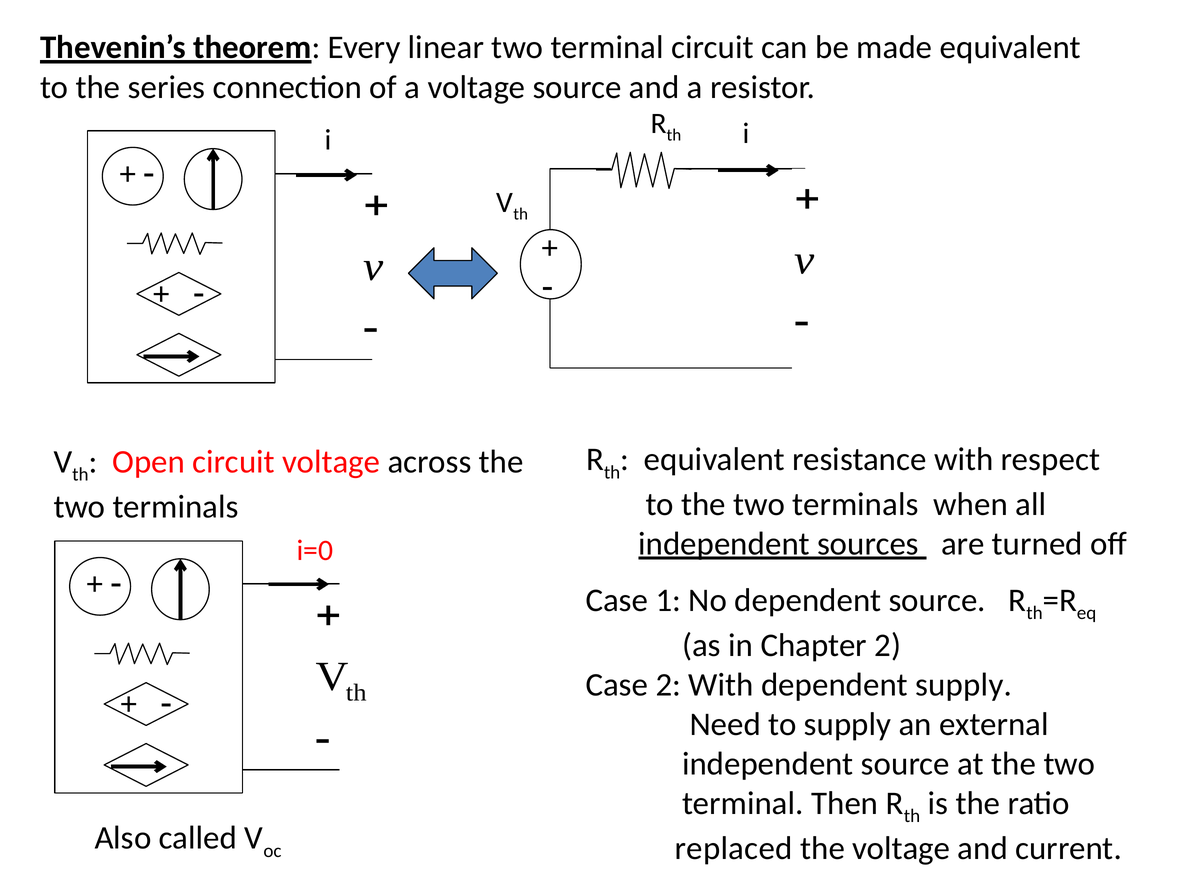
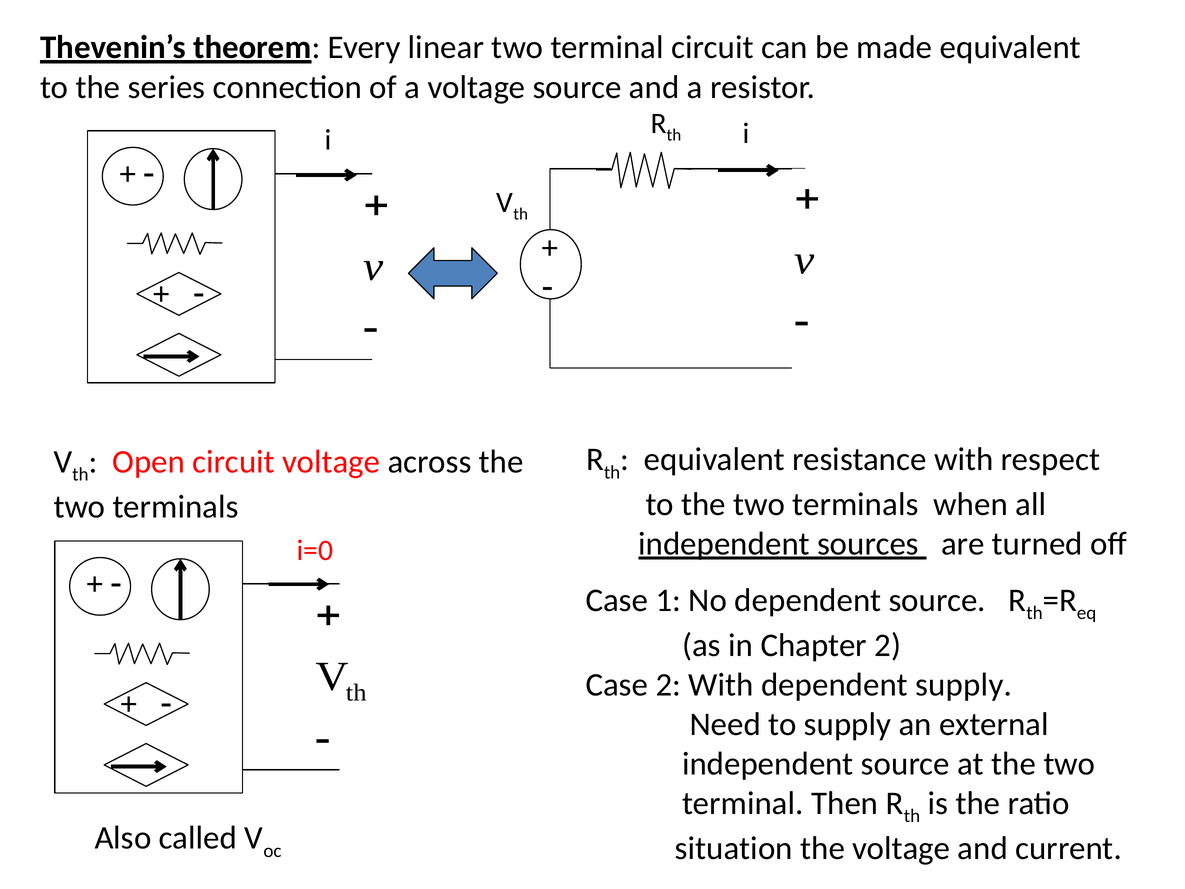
replaced: replaced -> situation
